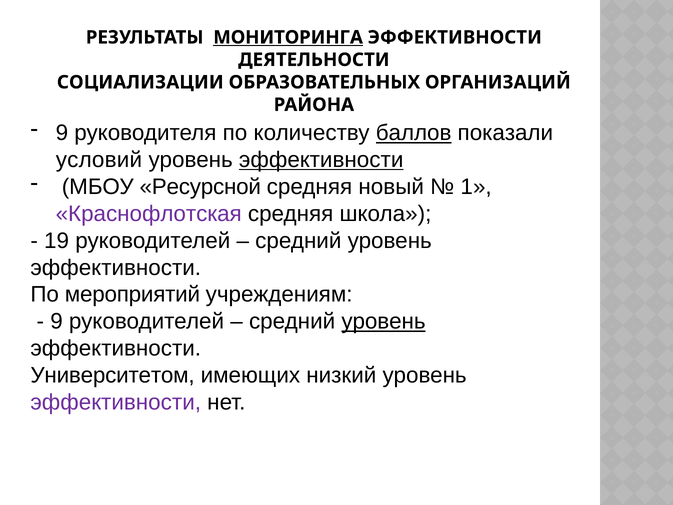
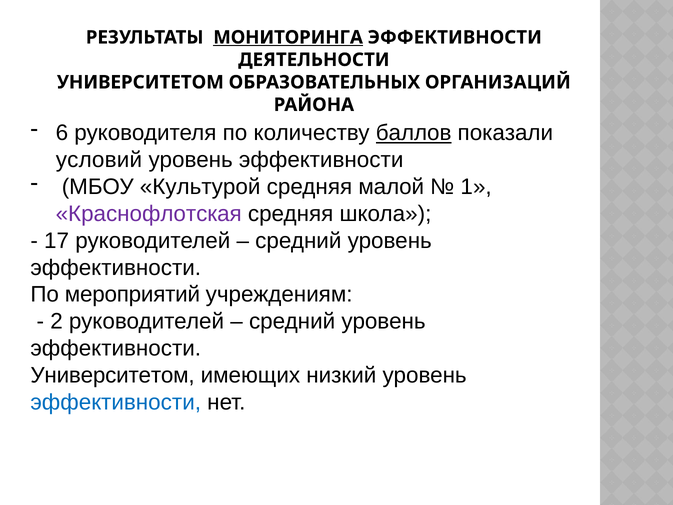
СОЦИАЛИЗАЦИИ at (140, 82): СОЦИАЛИЗАЦИИ -> УНИВЕРСИТЕТОМ
9 at (62, 133): 9 -> 6
эффективности at (321, 160) underline: present -> none
Ресурсной: Ресурсной -> Культурой
новый: новый -> малой
19: 19 -> 17
9 at (56, 321): 9 -> 2
уровень at (383, 321) underline: present -> none
эффективности at (116, 402) colour: purple -> blue
